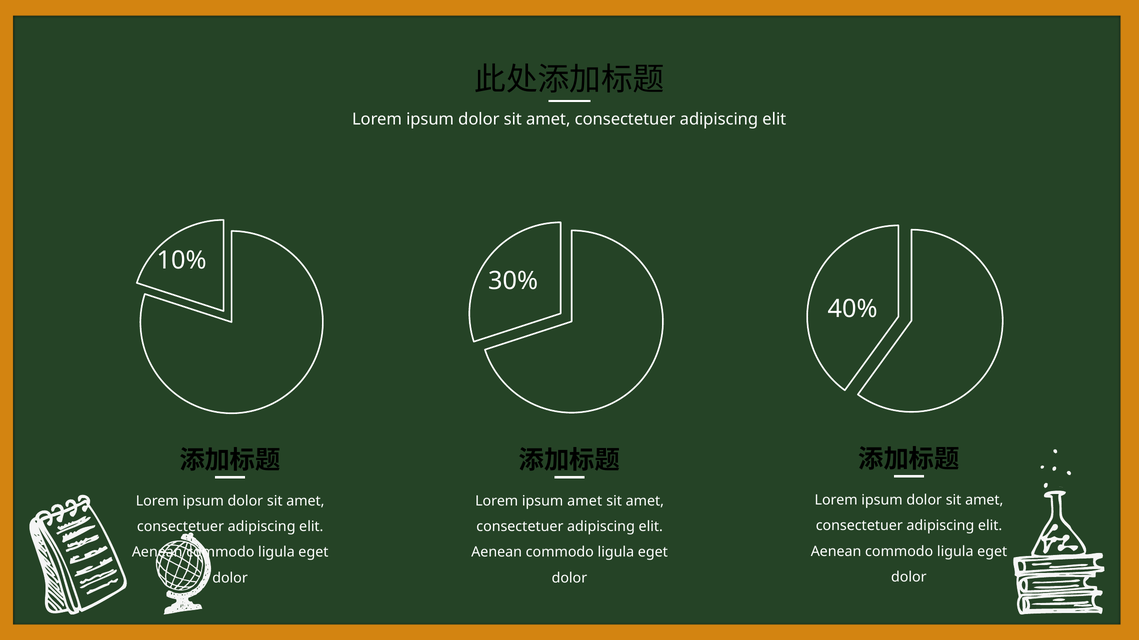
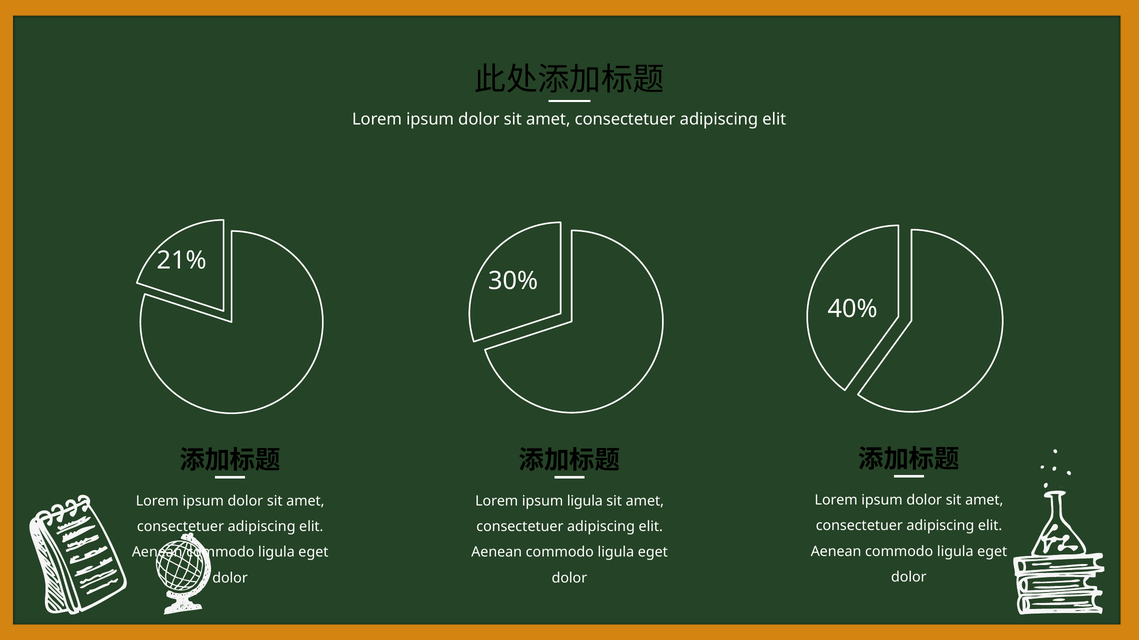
10%: 10% -> 21%
ipsum amet: amet -> ligula
